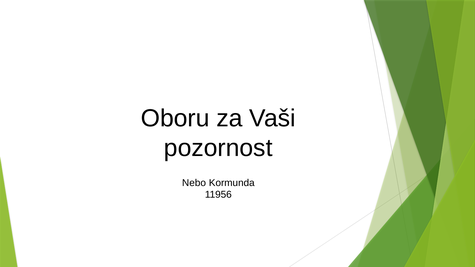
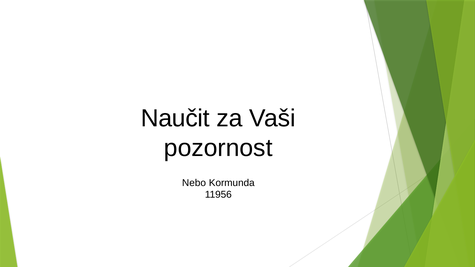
Oboru: Oboru -> Naučit
